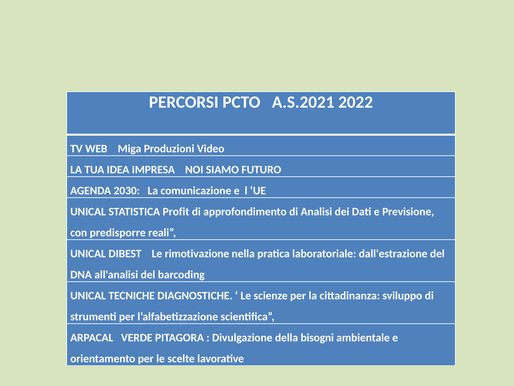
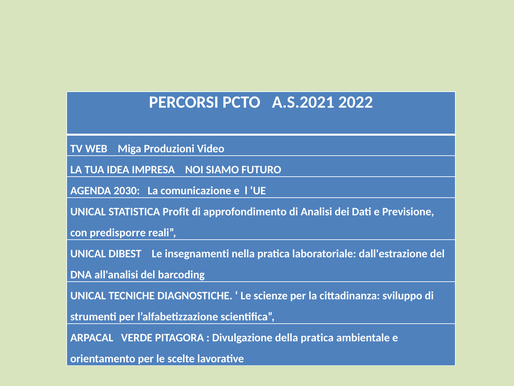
rimotivazione: rimotivazione -> insegnamenti
della bisogni: bisogni -> pratica
